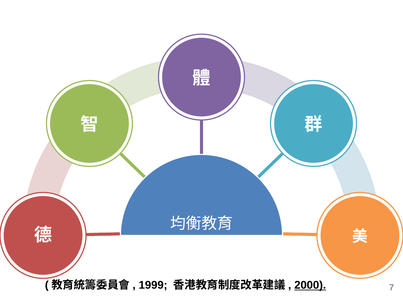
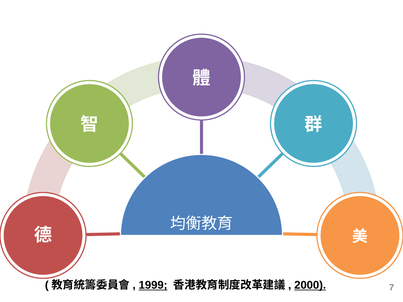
1999 underline: none -> present
